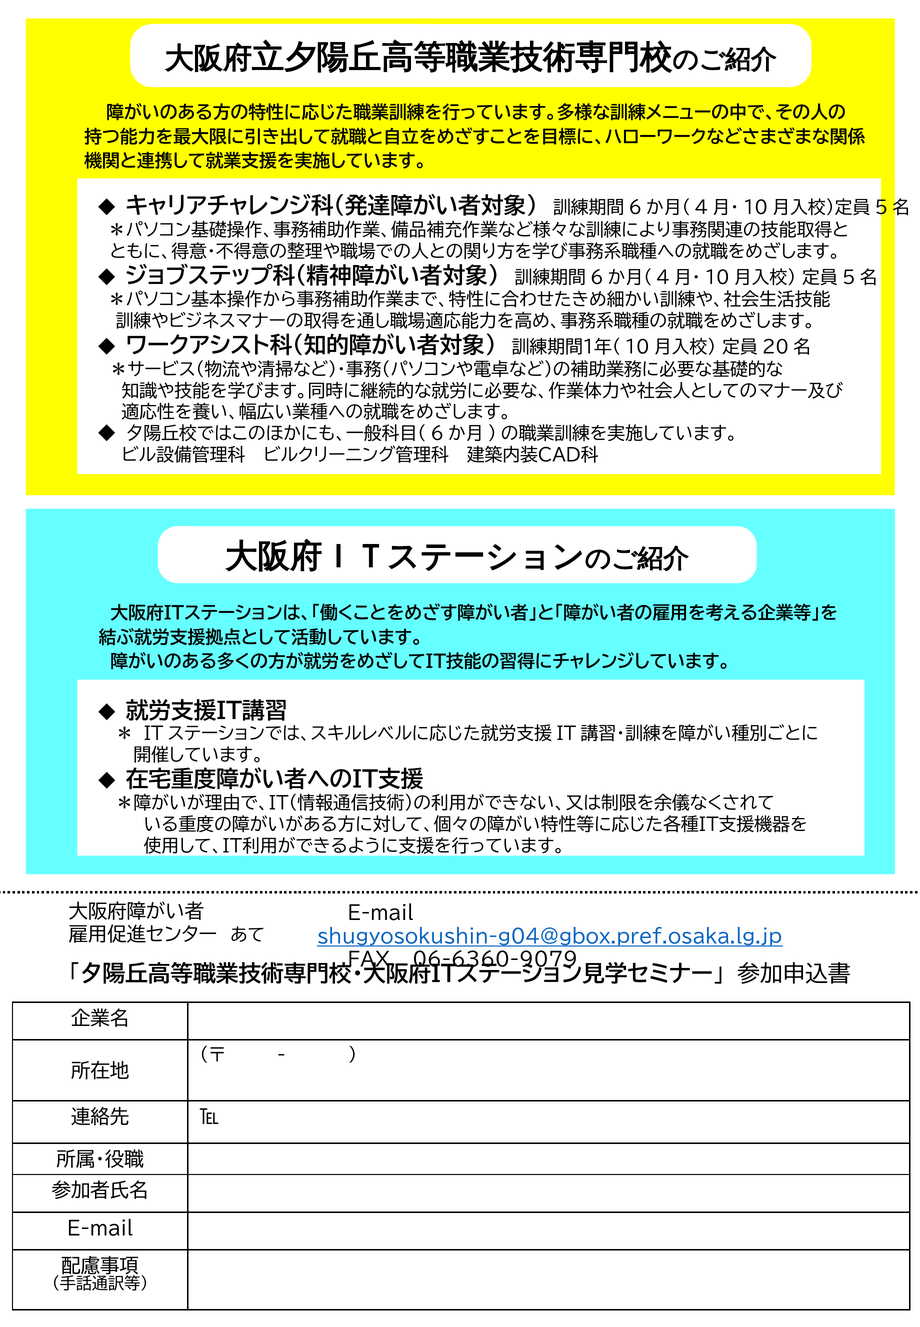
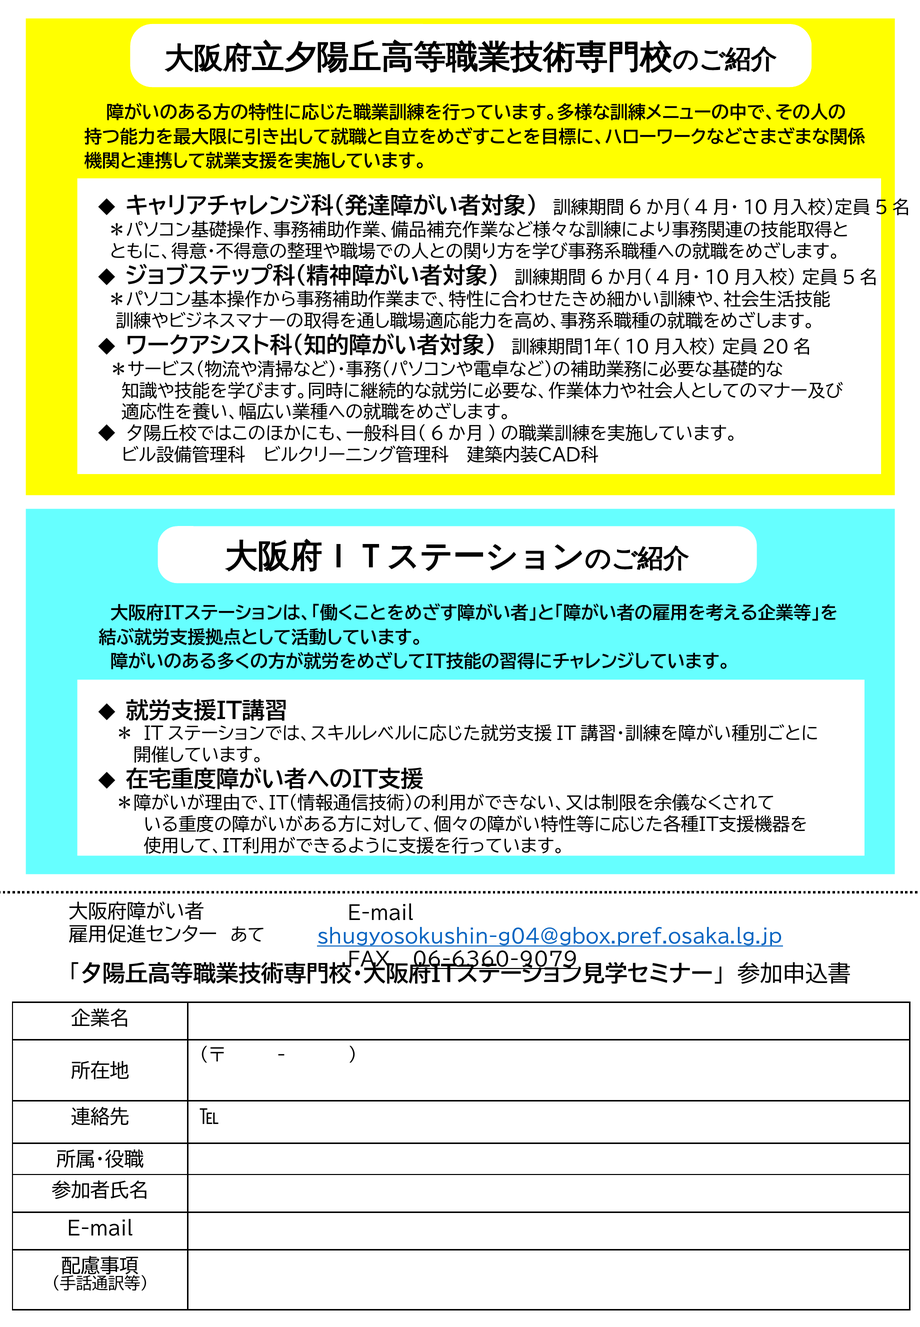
06-6360-9079 underline: none -> present
